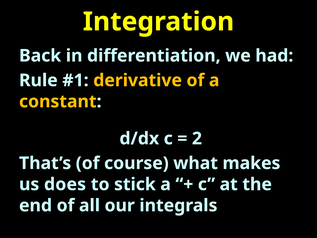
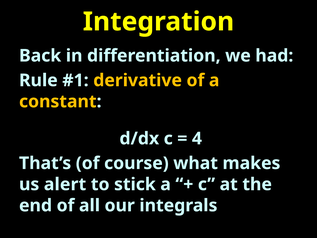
2: 2 -> 4
does: does -> alert
